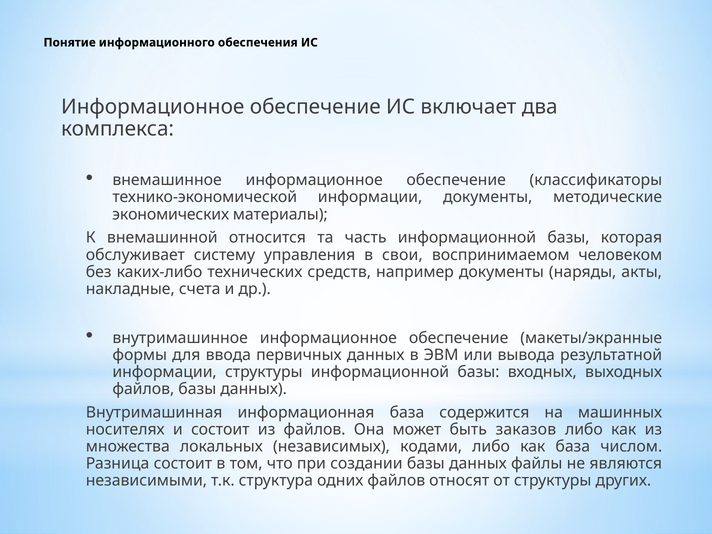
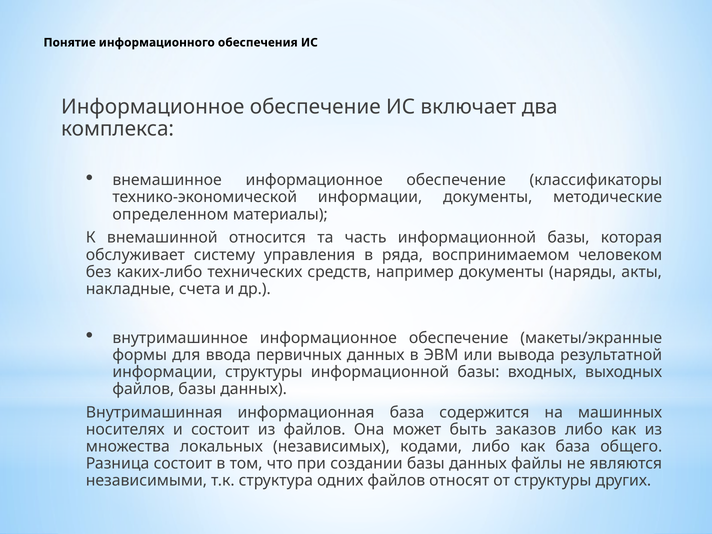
экономических: экономических -> определенном
свои: свои -> ряда
числом: числом -> общего
